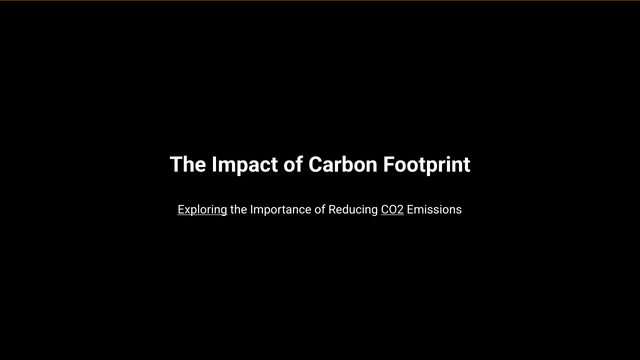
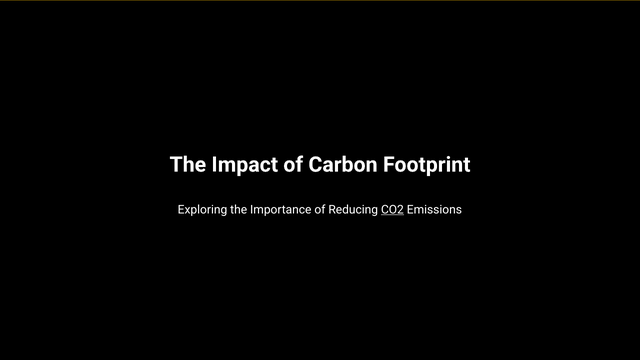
Exploring underline: present -> none
